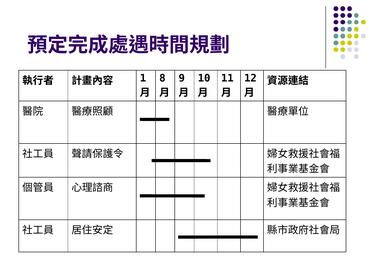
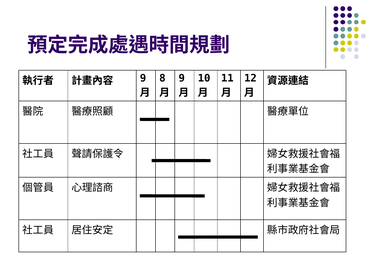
1 at (143, 78): 1 -> 9
